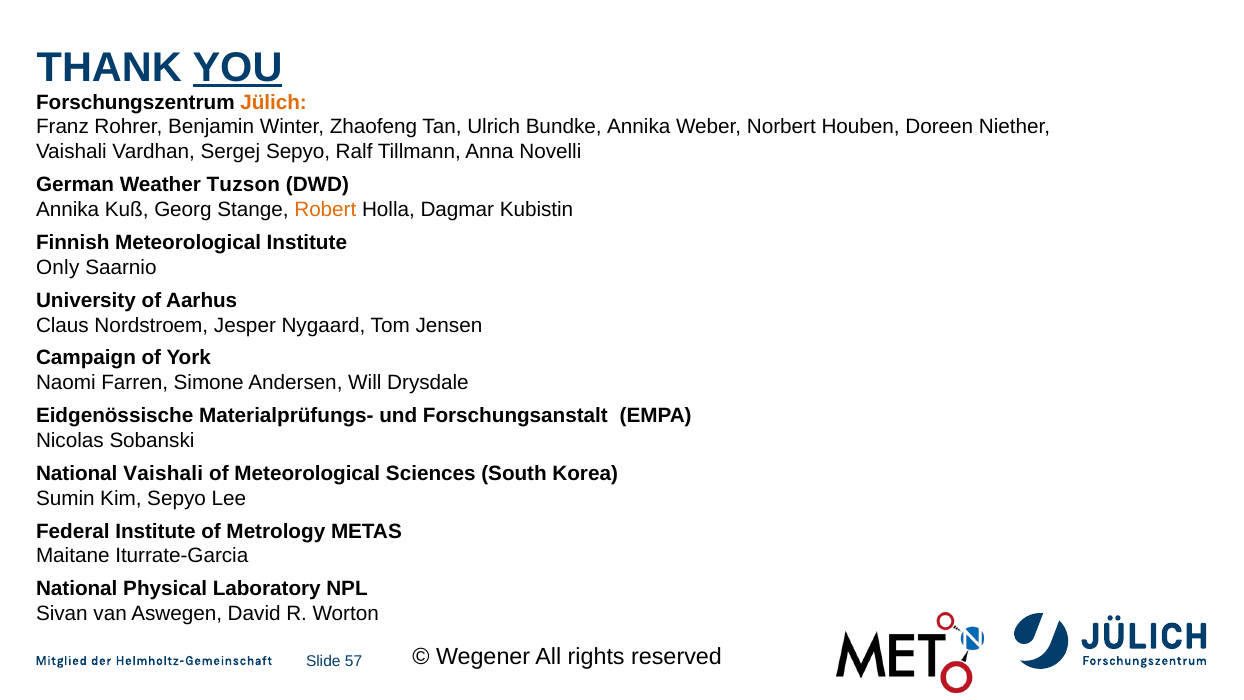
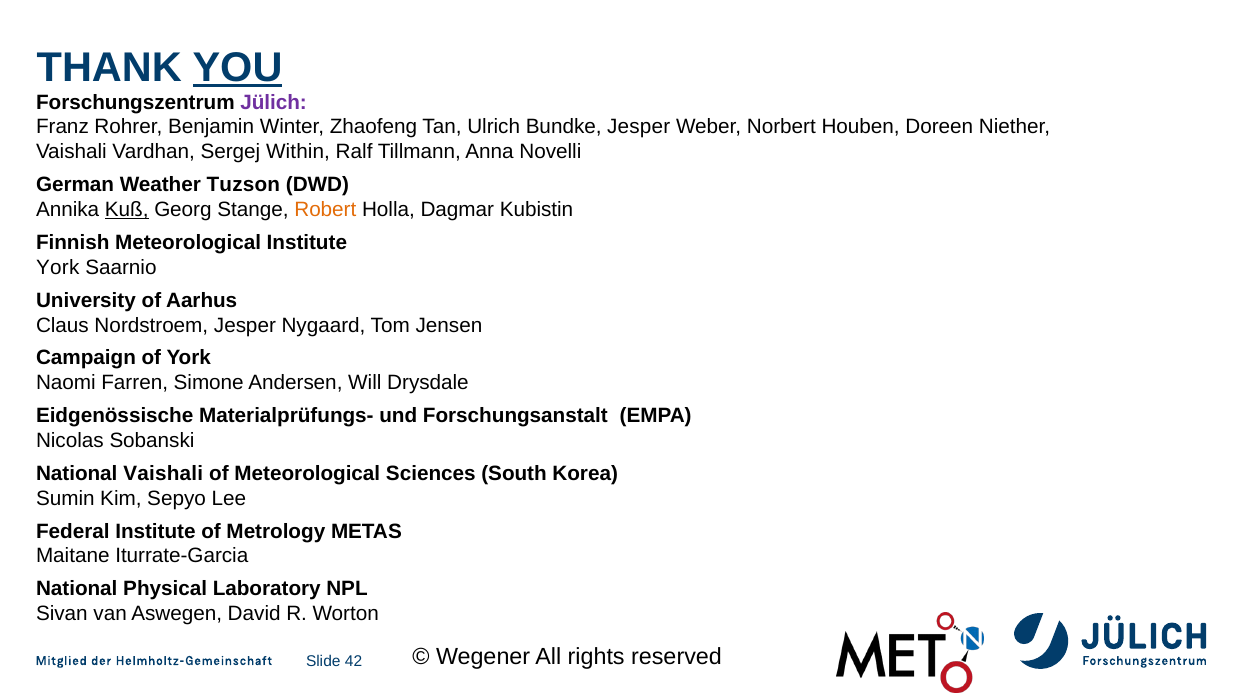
Jülich colour: orange -> purple
Bundke Annika: Annika -> Jesper
Sergej Sepyo: Sepyo -> Within
Kuß underline: none -> present
Only at (58, 267): Only -> York
57: 57 -> 42
